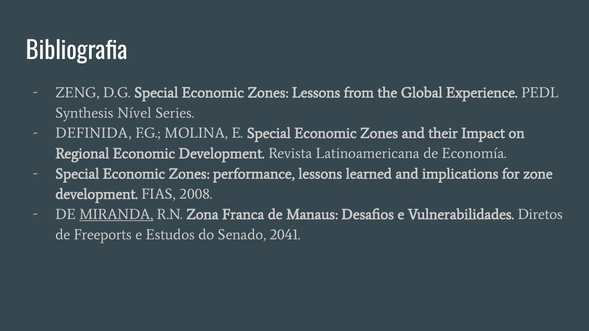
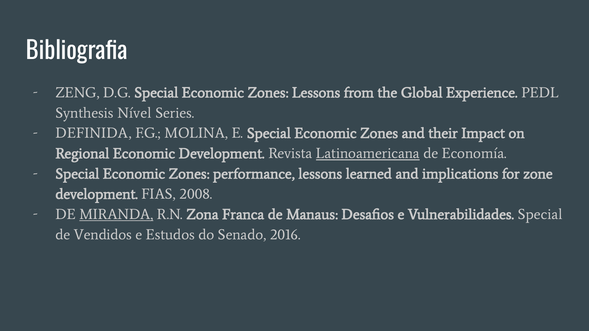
Latinoamericana underline: none -> present
Vulnerabilidades Diretos: Diretos -> Special
Freeports: Freeports -> Vendidos
2041: 2041 -> 2016
